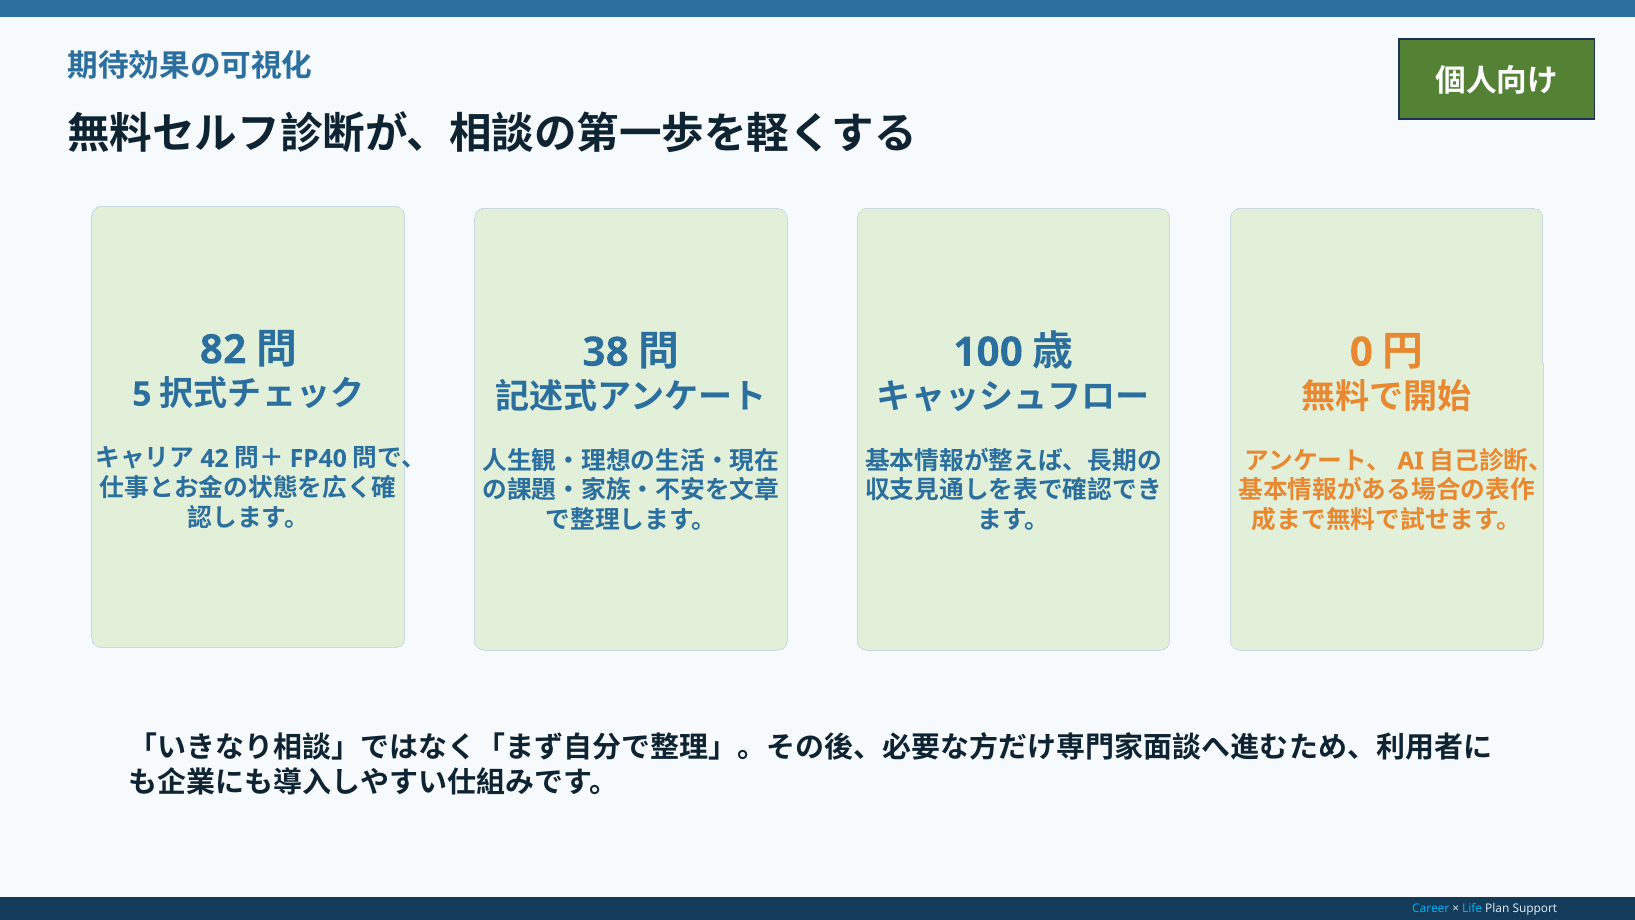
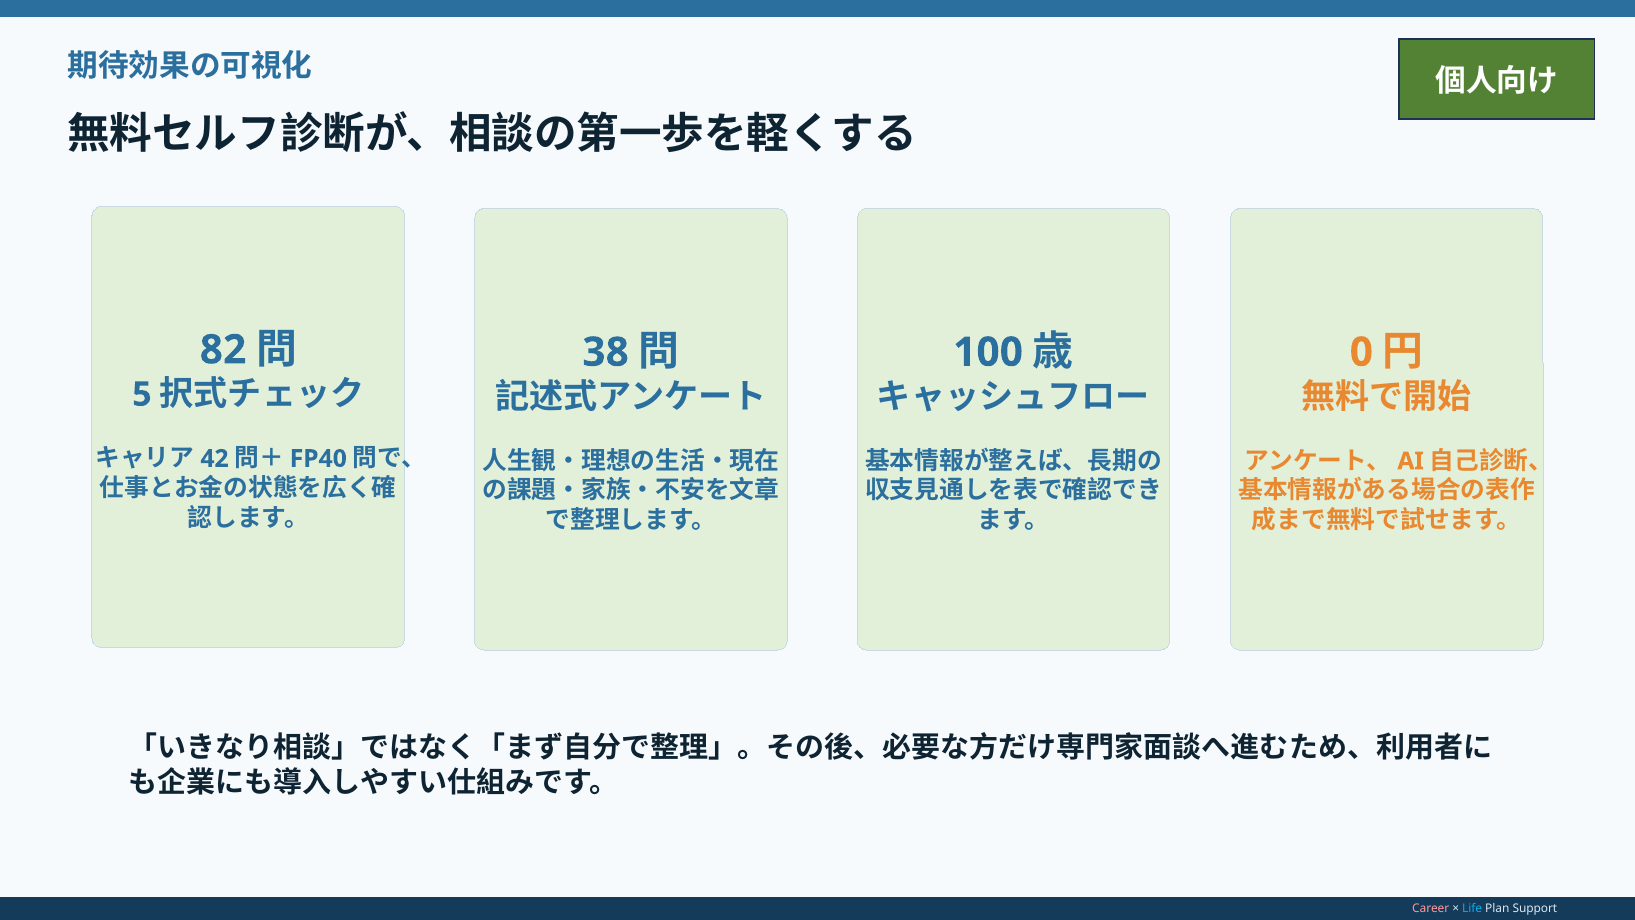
Career colour: light blue -> pink
